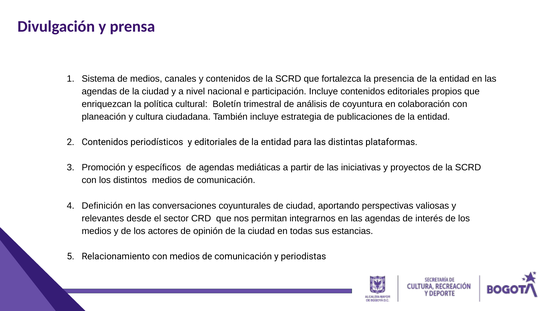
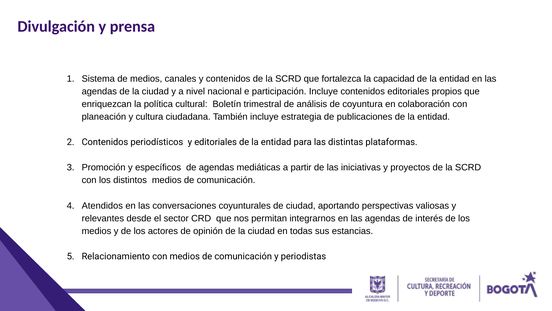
presencia: presencia -> capacidad
Definición: Definición -> Atendidos
